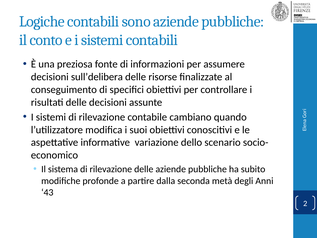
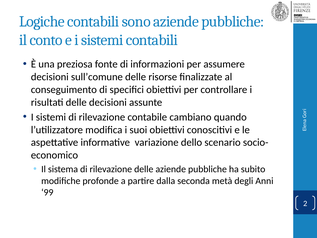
sull’delibera: sull’delibera -> sull’comune
43: 43 -> 99
